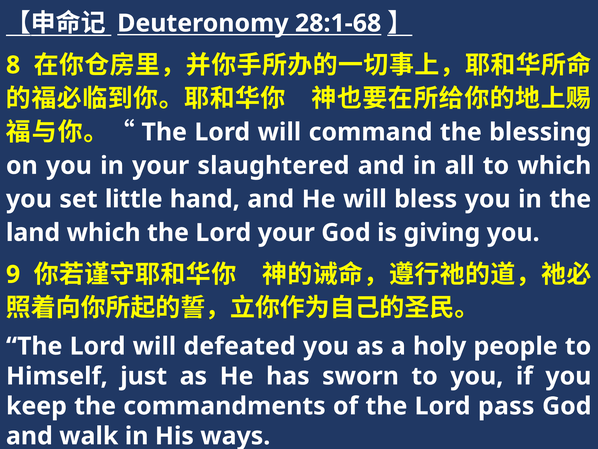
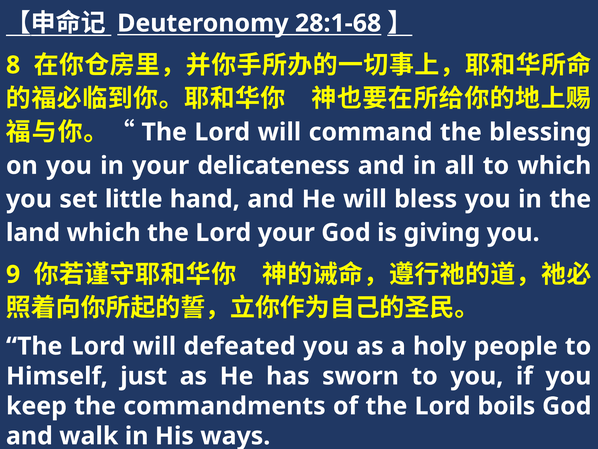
slaughtered: slaughtered -> delicateness
pass: pass -> boils
